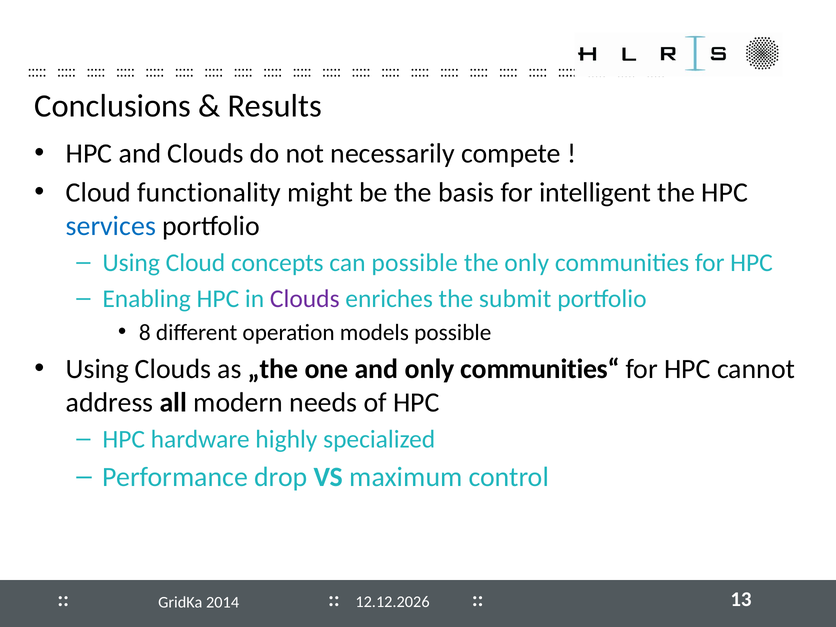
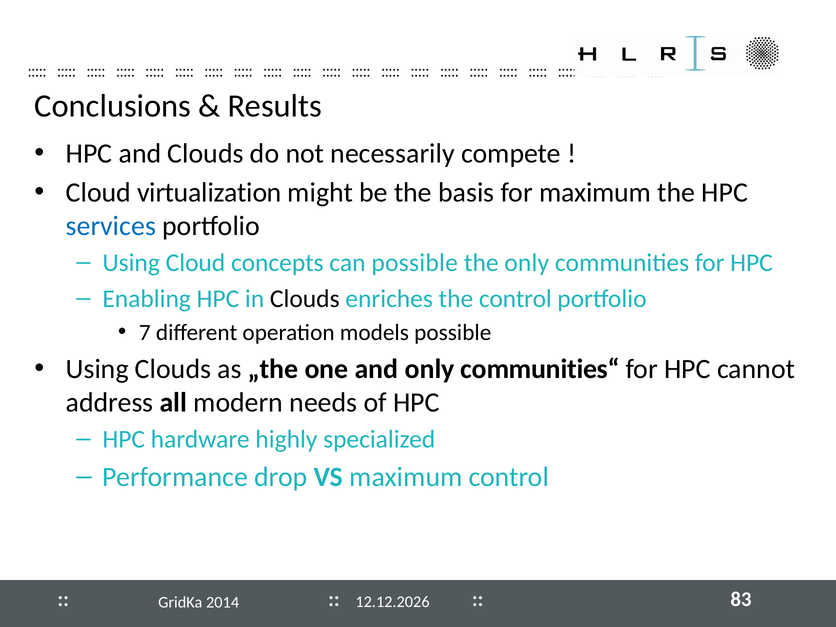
functionality: functionality -> virtualization
for intelligent: intelligent -> maximum
Clouds at (305, 299) colour: purple -> black
the submit: submit -> control
8: 8 -> 7
13: 13 -> 83
